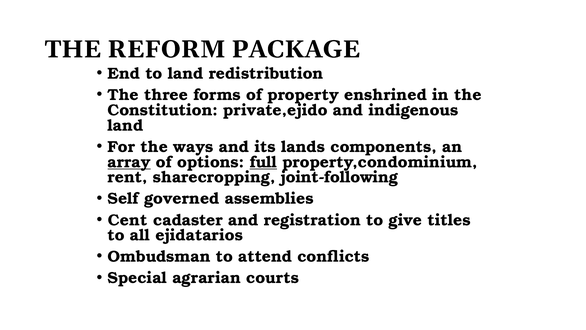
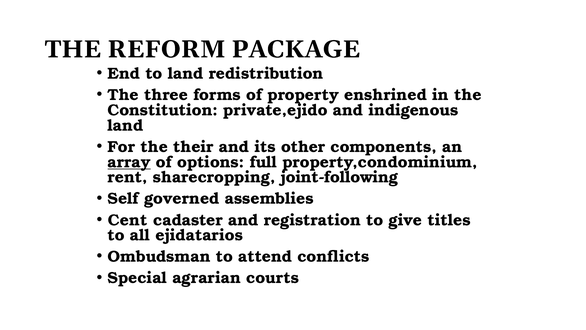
ways: ways -> their
lands: lands -> other
full underline: present -> none
